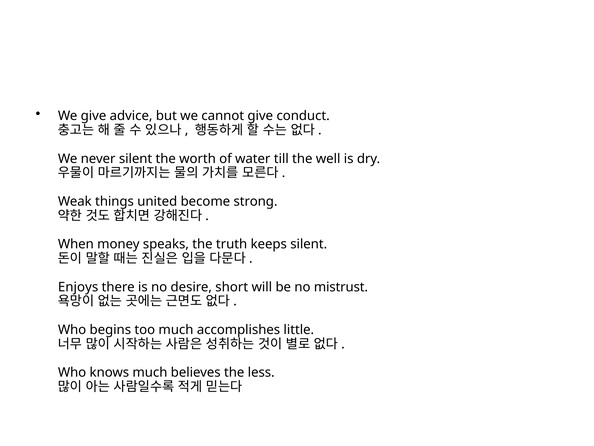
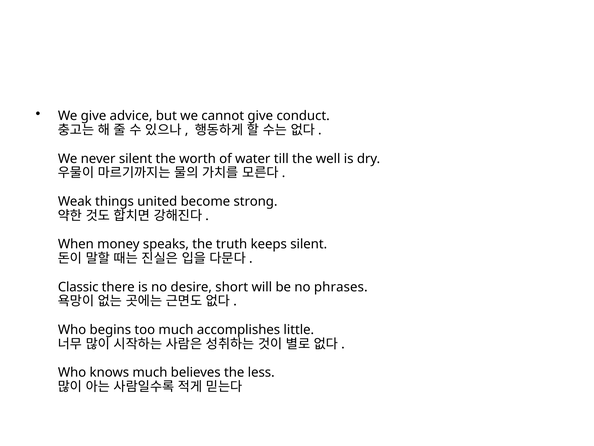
Enjoys: Enjoys -> Classic
mistrust: mistrust -> phrases
